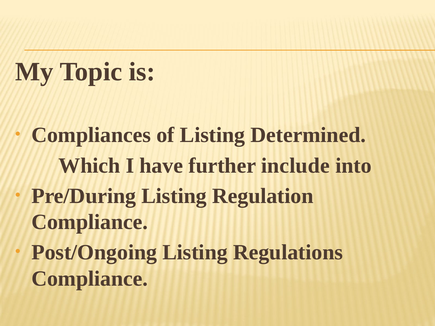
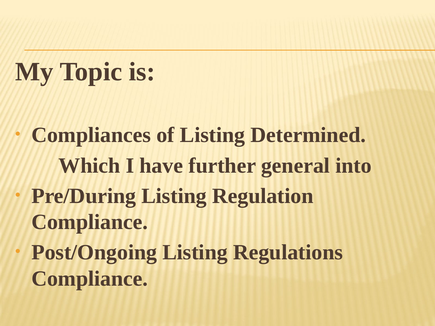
include: include -> general
